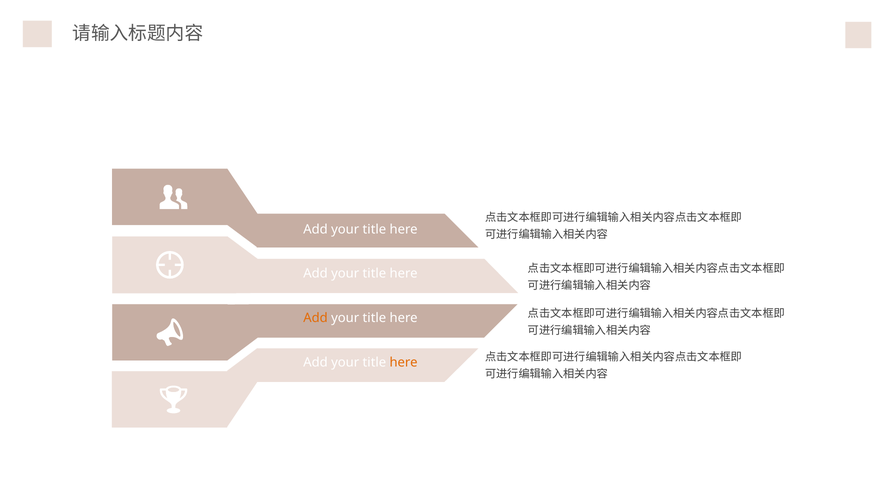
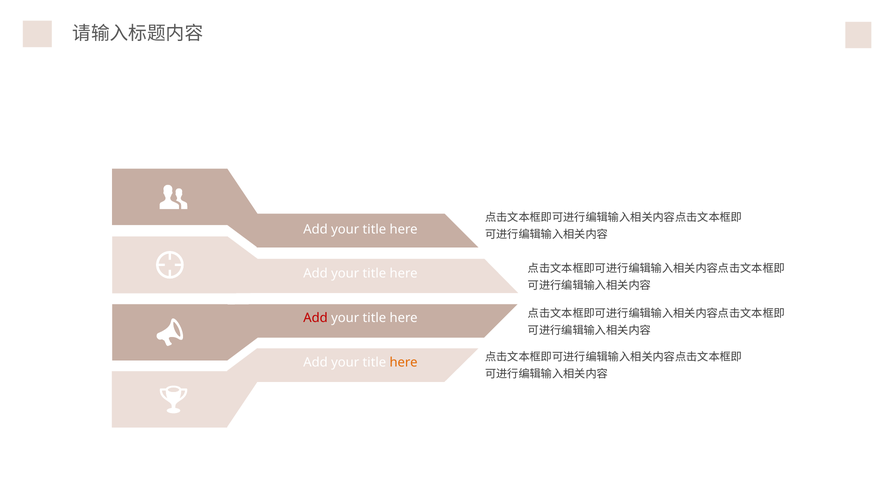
Add at (316, 318) colour: orange -> red
